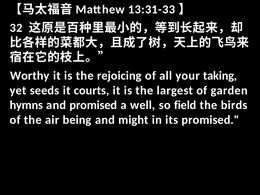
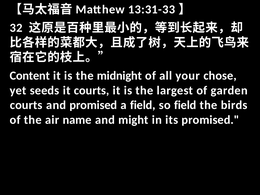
Worthy: Worthy -> Content
rejoicing: rejoicing -> midnight
taking: taking -> chose
hymns at (26, 105): hymns -> courts
a well: well -> field
being: being -> name
